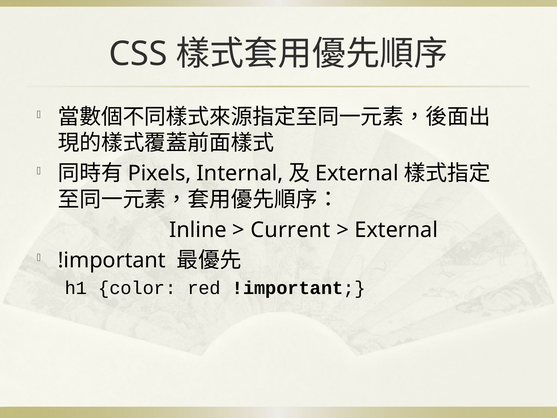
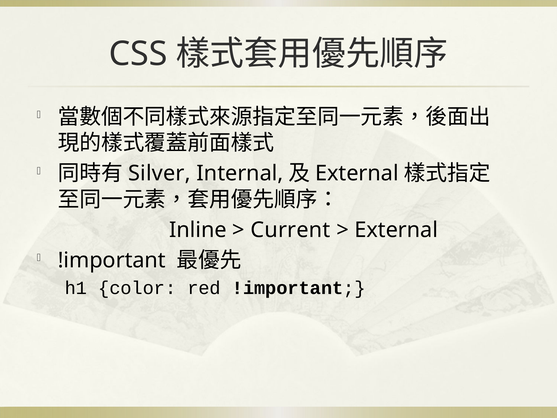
Pixels: Pixels -> Silver
